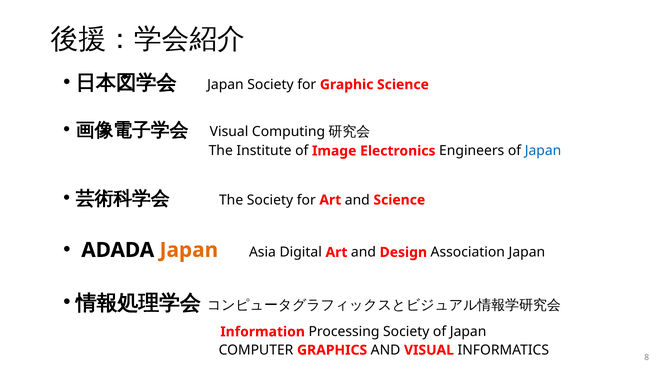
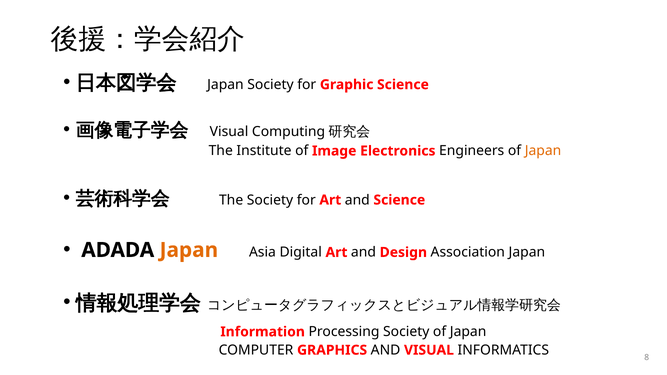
Japan at (543, 151) colour: blue -> orange
